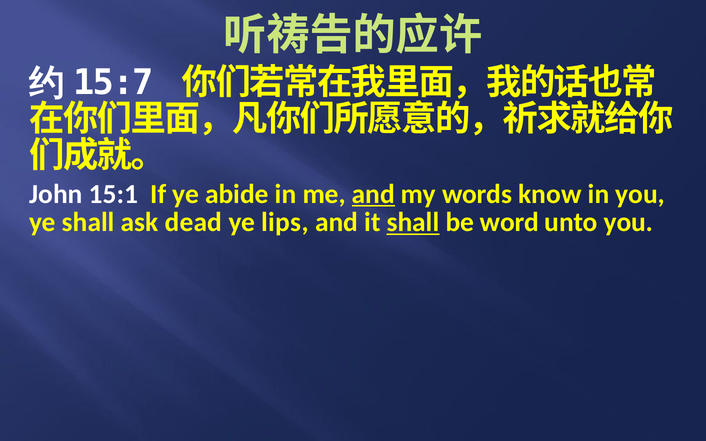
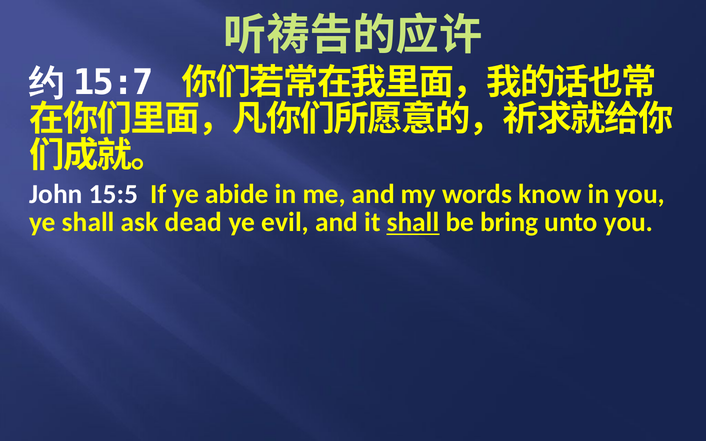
15:1: 15:1 -> 15:5
and at (373, 194) underline: present -> none
lips: lips -> evil
word: word -> bring
